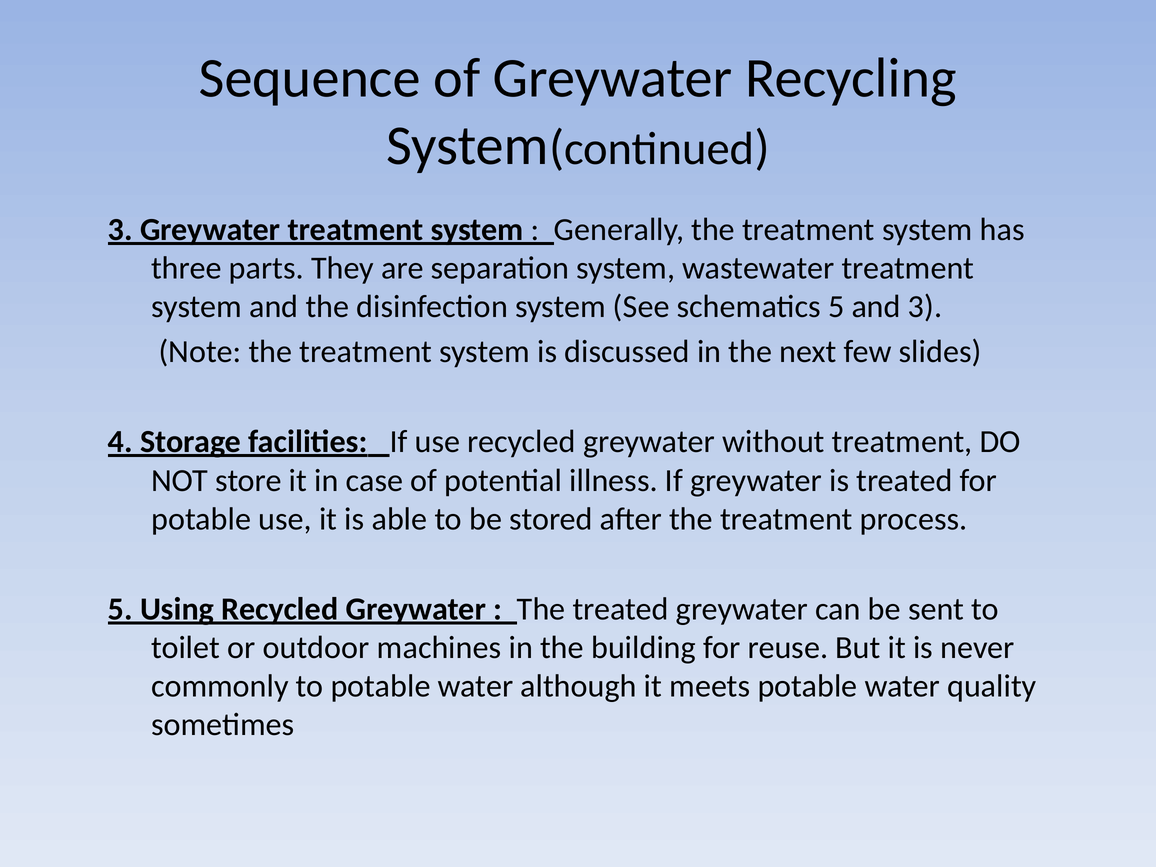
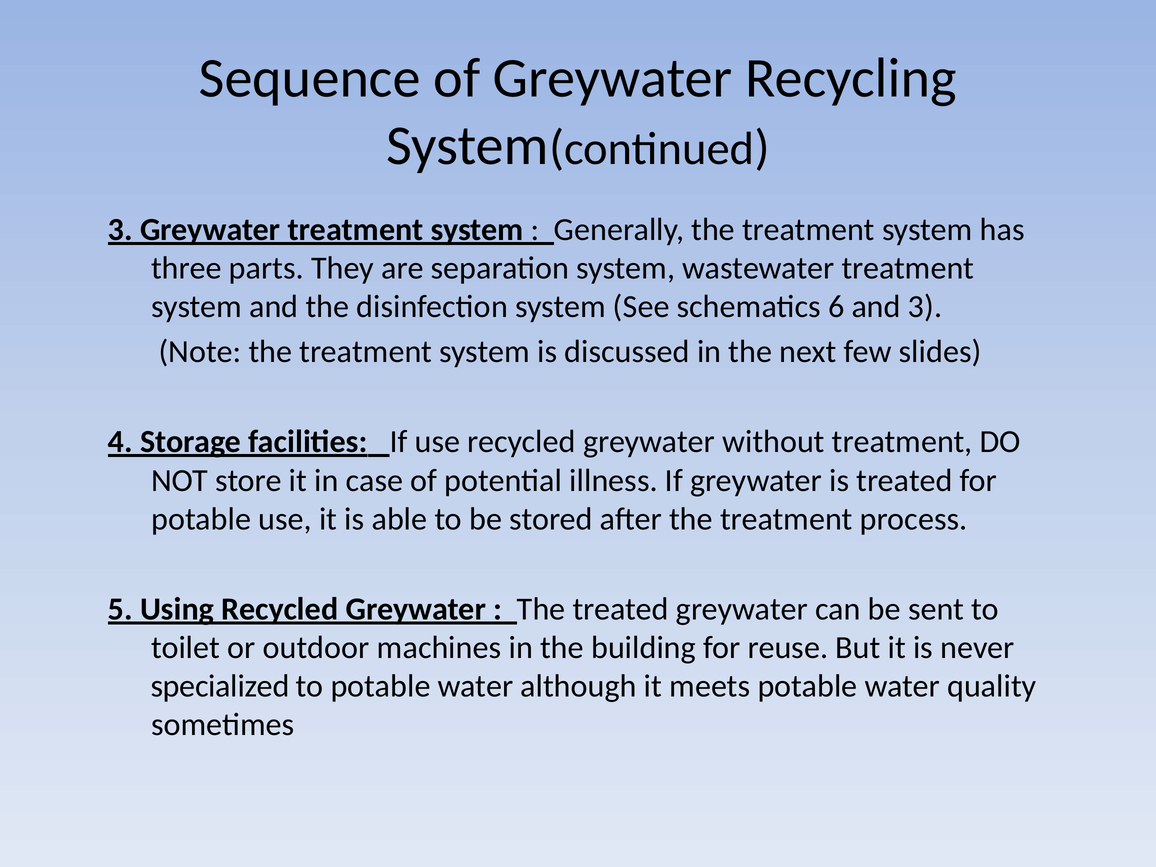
schematics 5: 5 -> 6
commonly: commonly -> specialized
